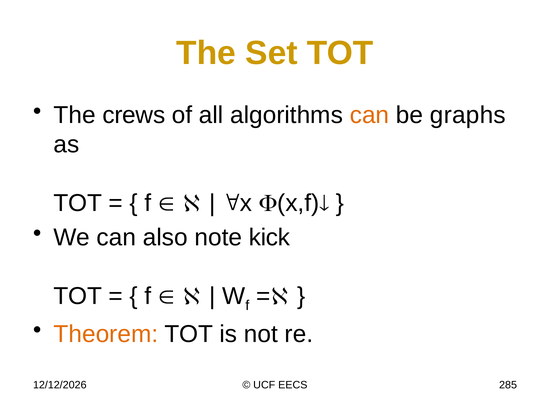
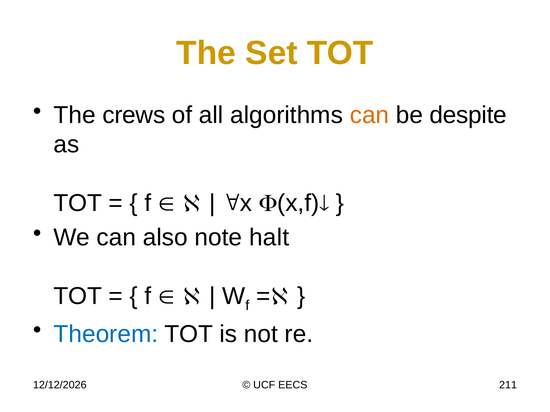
graphs: graphs -> despite
kick: kick -> halt
Theorem colour: orange -> blue
285: 285 -> 211
